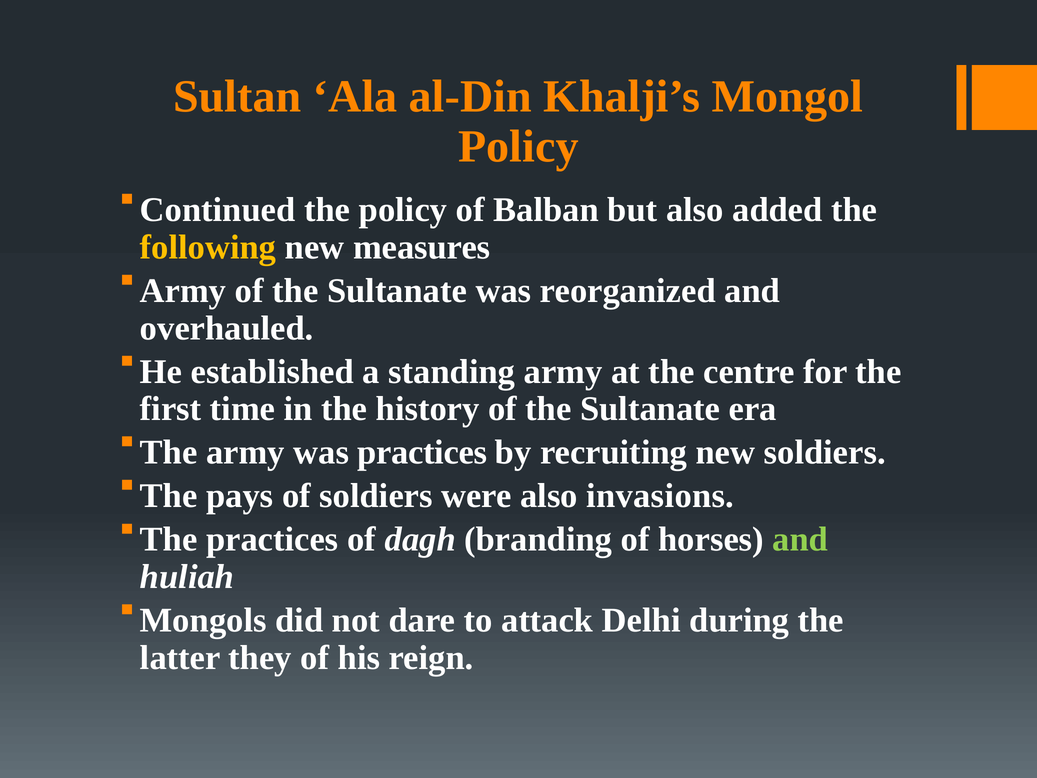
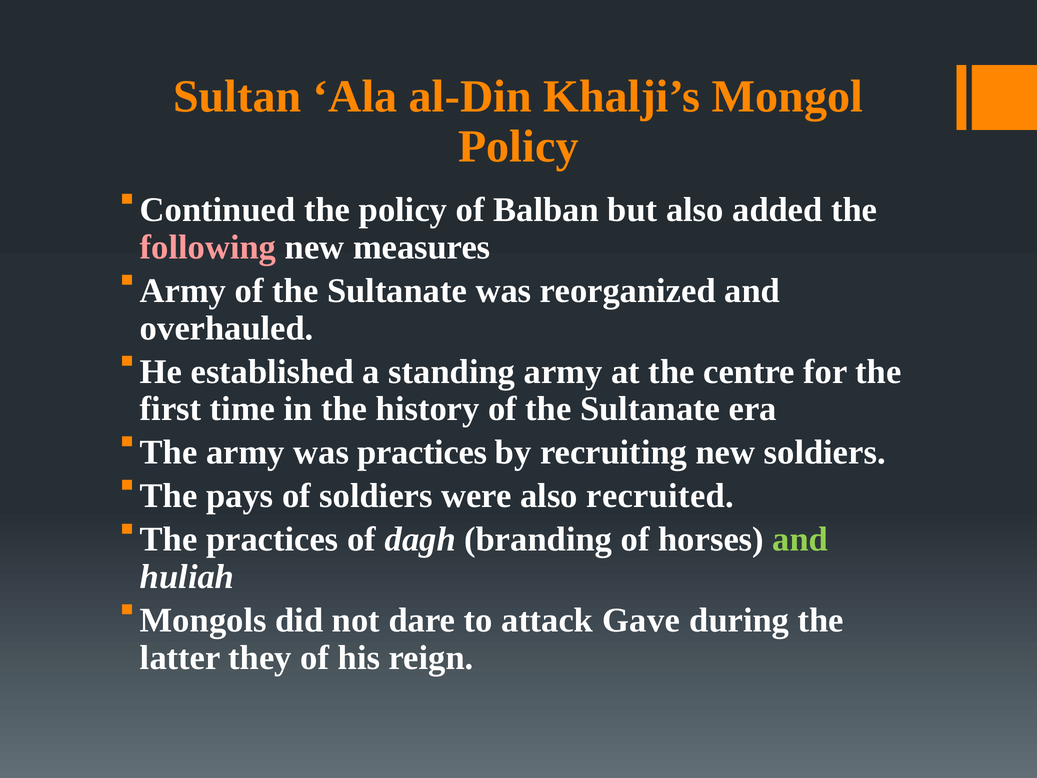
following colour: yellow -> pink
invasions: invasions -> recruited
Delhi: Delhi -> Gave
